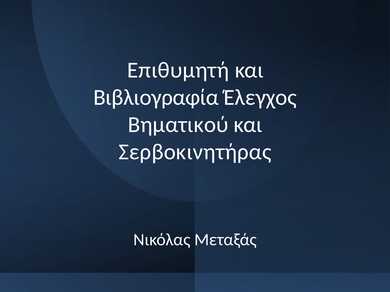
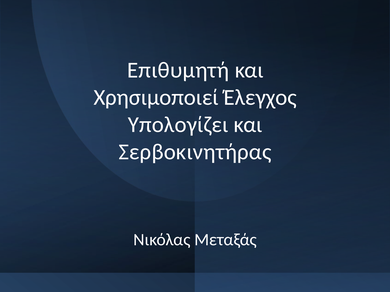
Βιβλιογραφία: Βιβλιογραφία -> Χρησιμοποιεί
Βηματικού: Βηματικού -> Υπολογίζει
